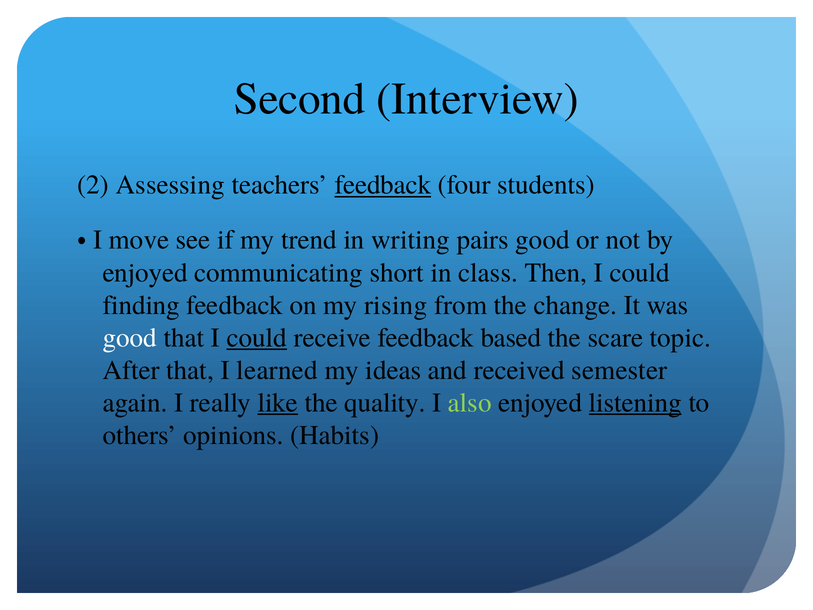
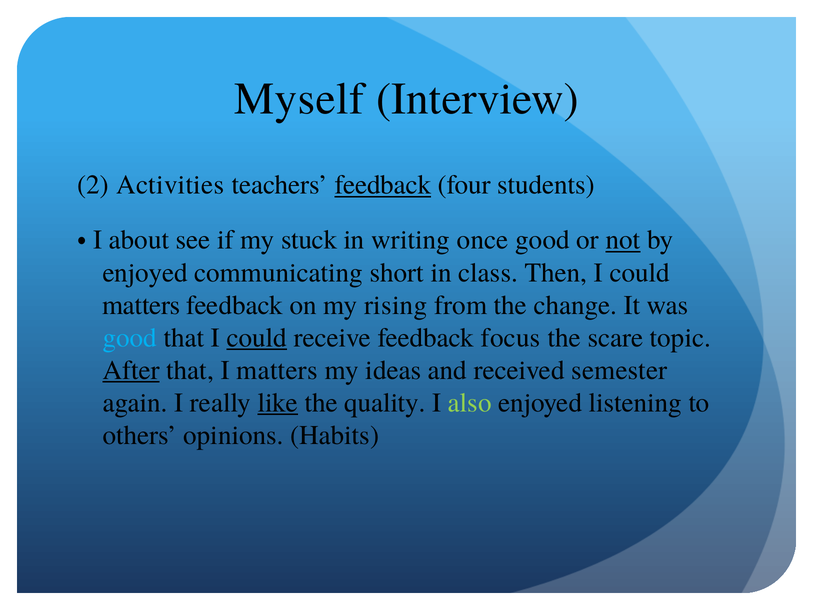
Second: Second -> Myself
Assessing: Assessing -> Activities
move: move -> about
trend: trend -> stuck
pairs: pairs -> once
not underline: none -> present
finding at (141, 305): finding -> matters
good at (130, 338) colour: white -> light blue
based: based -> focus
After underline: none -> present
I learned: learned -> matters
listening underline: present -> none
